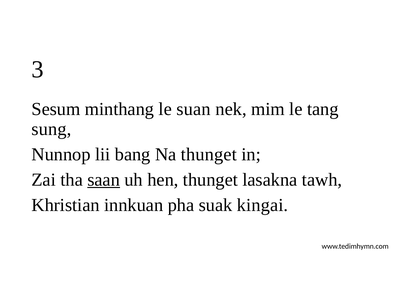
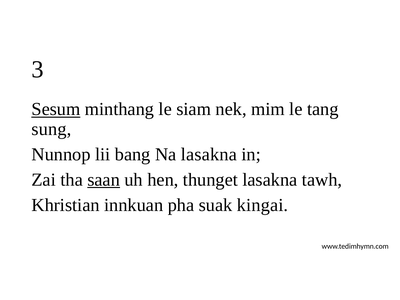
Sesum underline: none -> present
suan: suan -> siam
Na thunget: thunget -> lasakna
